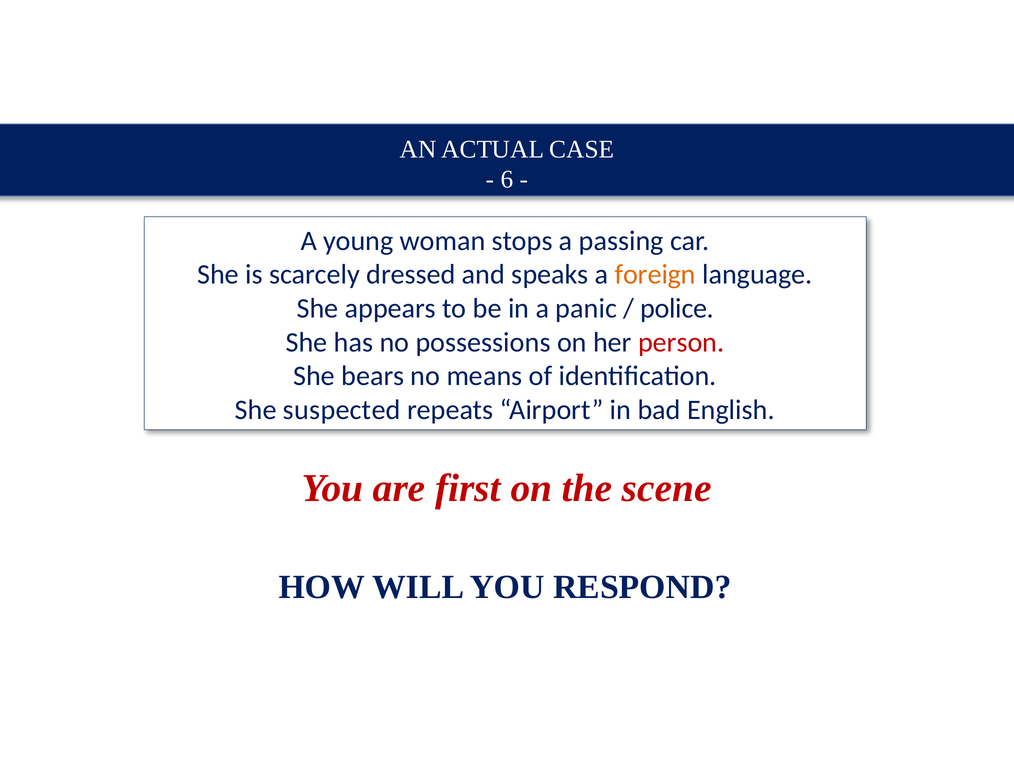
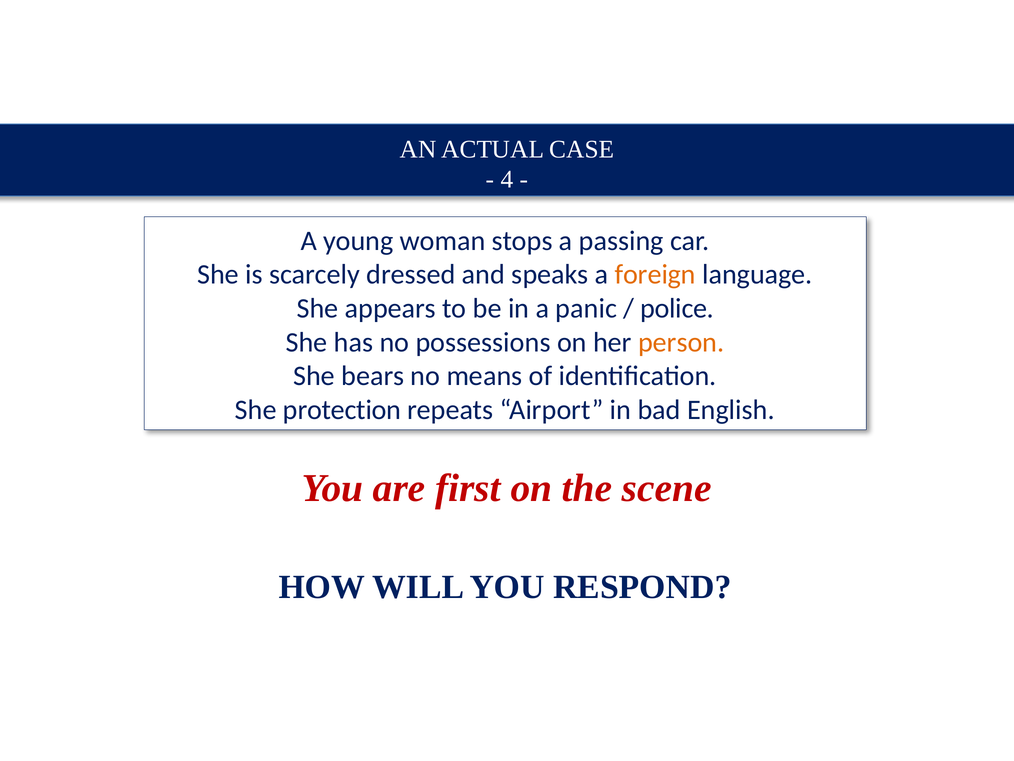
6: 6 -> 4
person colour: red -> orange
suspected: suspected -> protection
